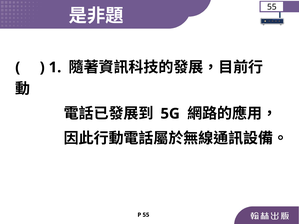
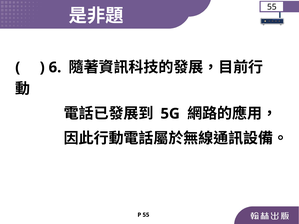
1: 1 -> 6
